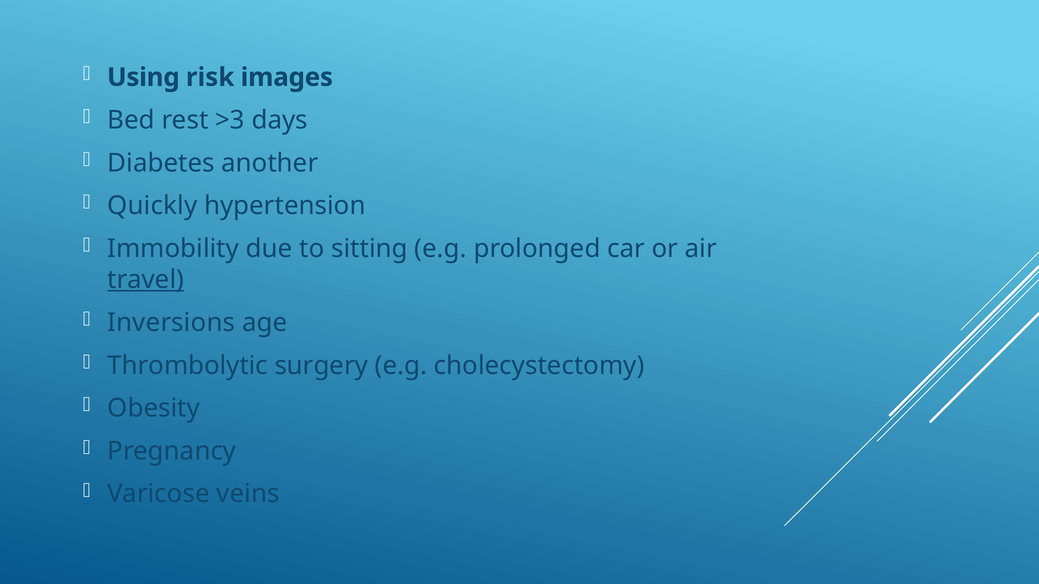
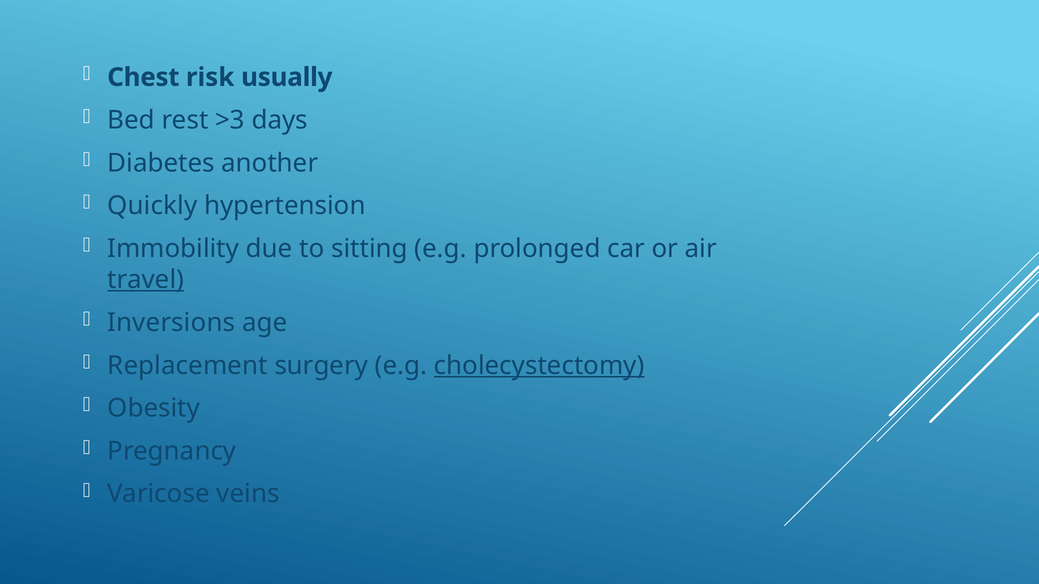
Using: Using -> Chest
images: images -> usually
Thrombolytic: Thrombolytic -> Replacement
cholecystectomy underline: none -> present
